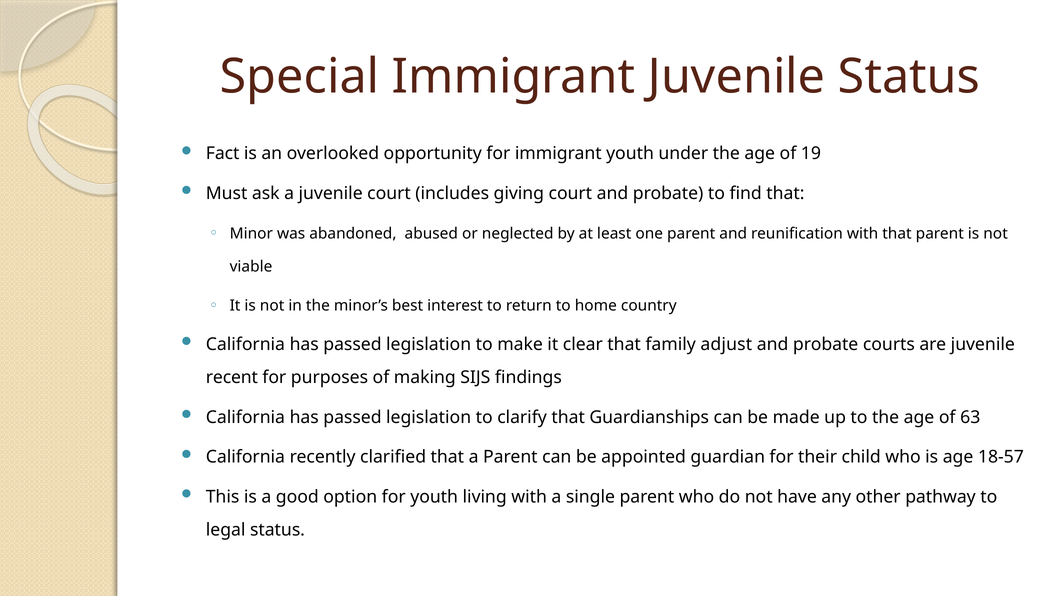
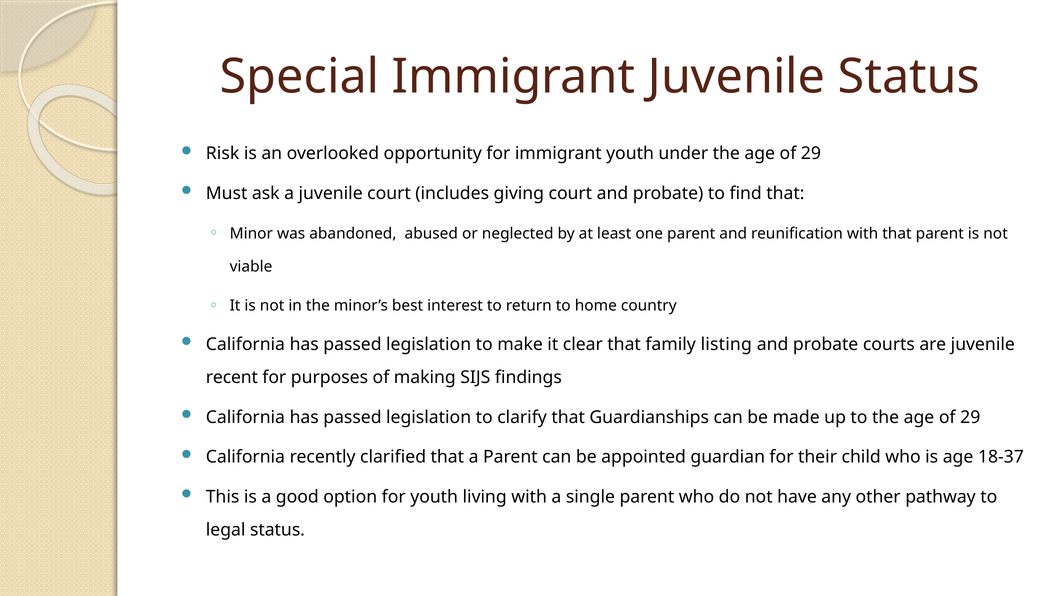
Fact: Fact -> Risk
19 at (811, 153): 19 -> 29
adjust: adjust -> listing
63 at (970, 417): 63 -> 29
18-57: 18-57 -> 18-37
